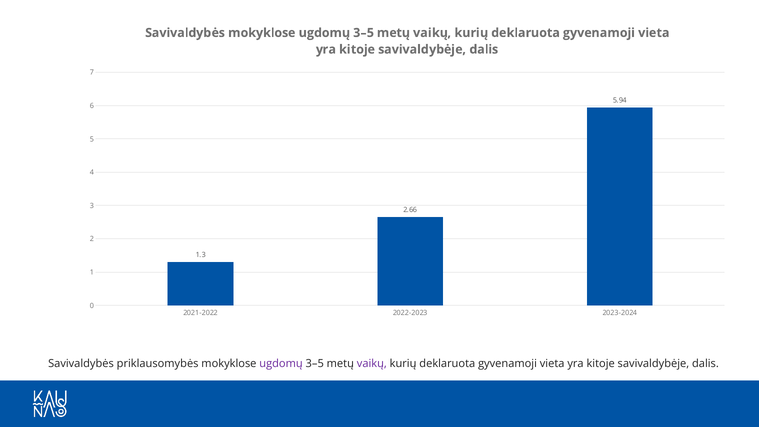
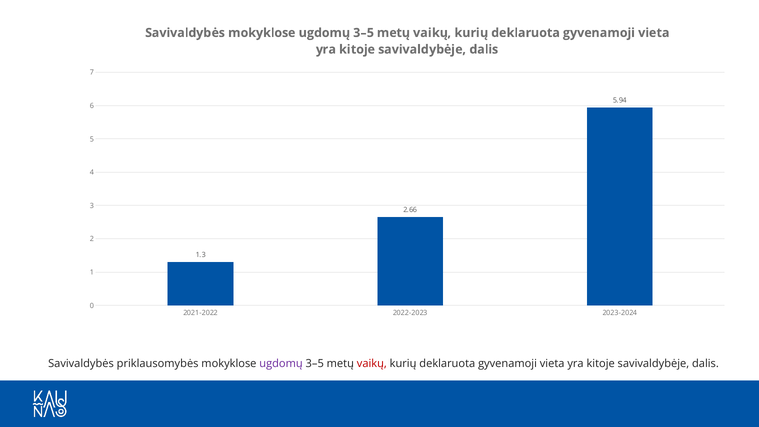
vaikų at (372, 364) colour: purple -> red
